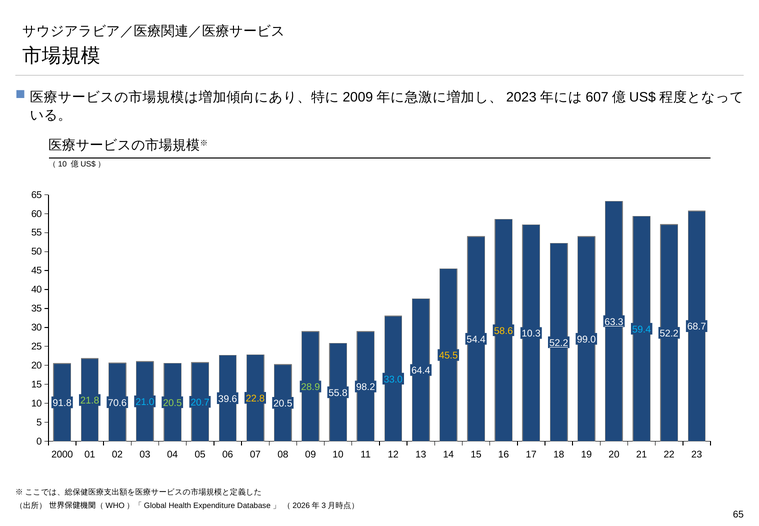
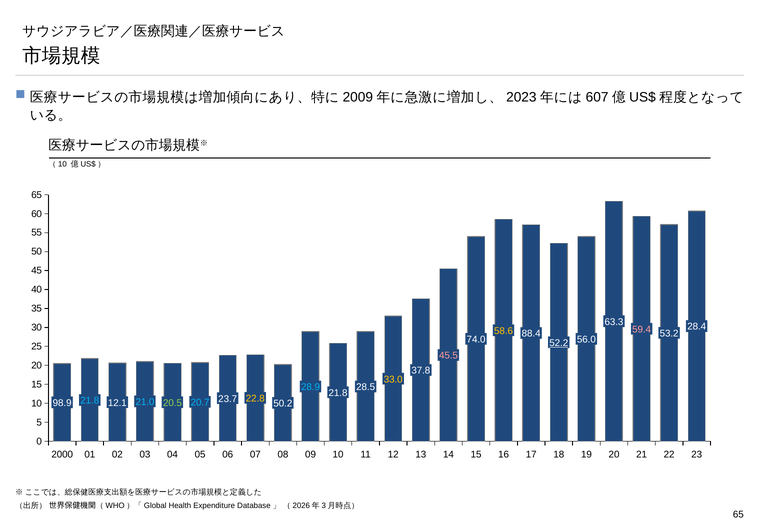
63.3 underline: present -> none
68.7: 68.7 -> 28.4
59.4 colour: light blue -> pink
52.2 at (669, 333): 52.2 -> 53.2
10.3: 10.3 -> 88.4
54.4: 54.4 -> 74.0
99.0: 99.0 -> 56.0
45.5 colour: yellow -> pink
64.4: 64.4 -> 37.8
33.0 colour: light blue -> yellow
28.9 colour: light green -> light blue
98.2: 98.2 -> 28.5
55.8 at (338, 393): 55.8 -> 21.8
39.6: 39.6 -> 23.7
21.8 at (90, 400) colour: light green -> light blue
70.6: 70.6 -> 12.1
91.8: 91.8 -> 98.9
20.5 at (283, 403): 20.5 -> 50.2
